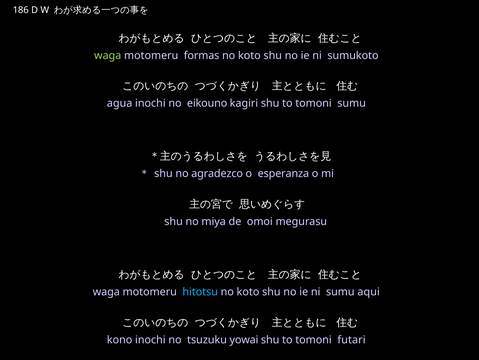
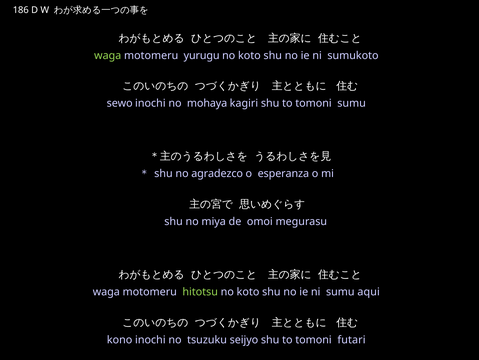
formas: formas -> yurugu
agua: agua -> sewo
eikouno: eikouno -> mohaya
hitotsu colour: light blue -> light green
yowai: yowai -> seijyo
